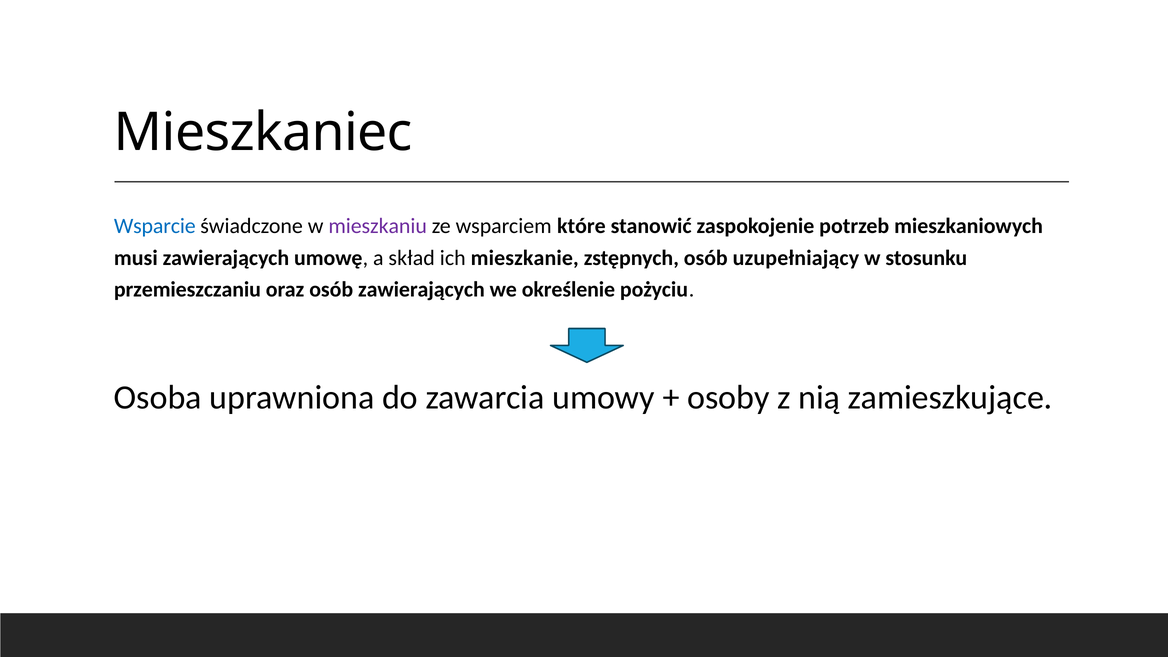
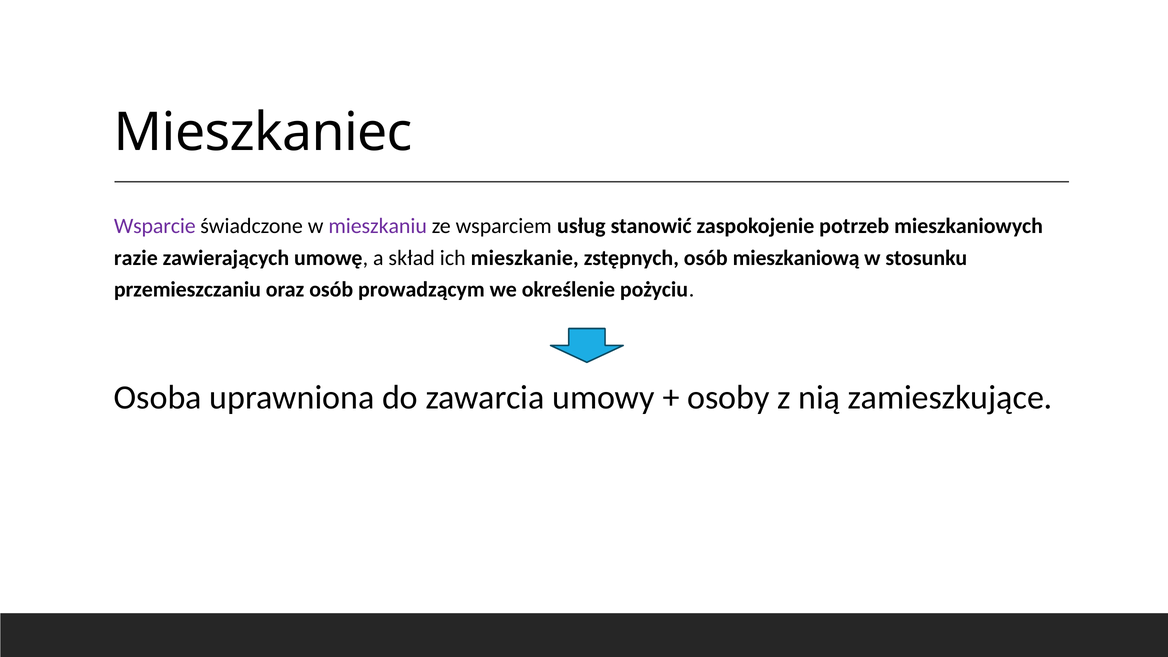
Wsparcie colour: blue -> purple
które: które -> usług
musi: musi -> razie
uzupełniający: uzupełniający -> mieszkaniową
osób zawierających: zawierających -> prowadzącym
